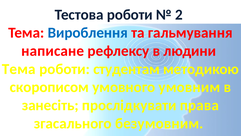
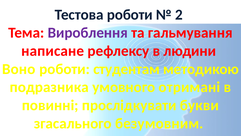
Вироблення colour: blue -> purple
Тема at (19, 69): Тема -> Воно
скорописом: скорописом -> подразника
умовним: умовним -> отримані
занесіть: занесіть -> повинні
права: права -> букви
